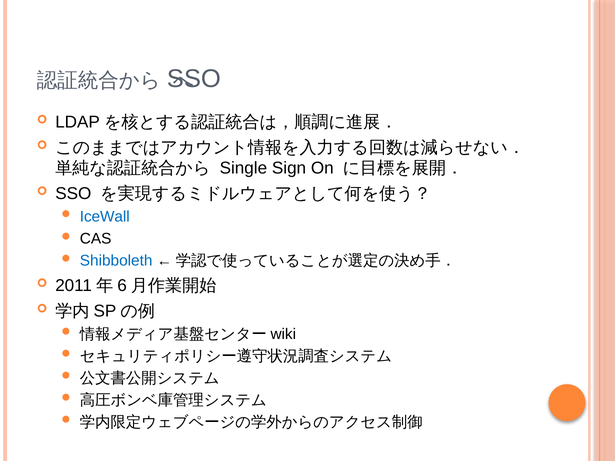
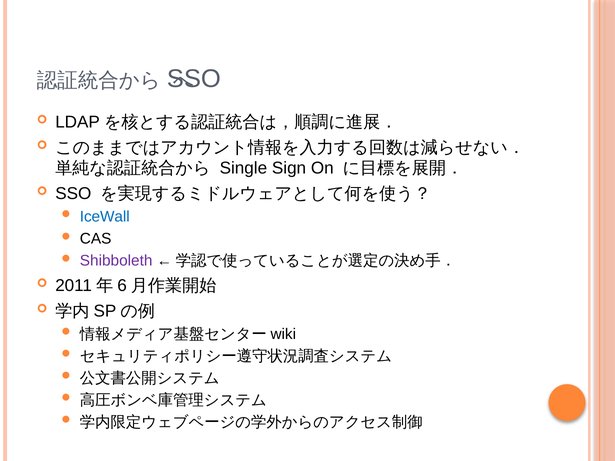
Shibboleth colour: blue -> purple
